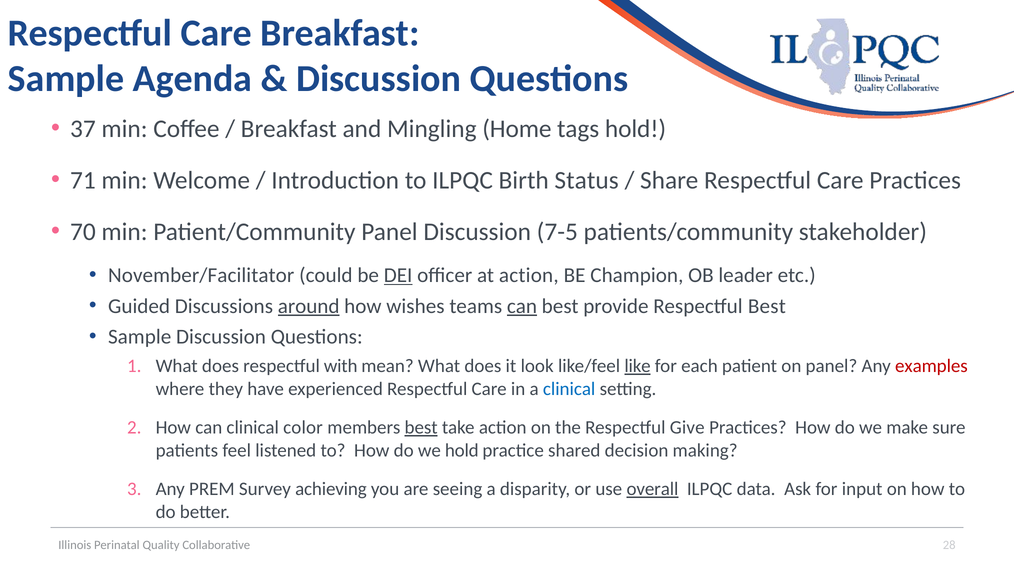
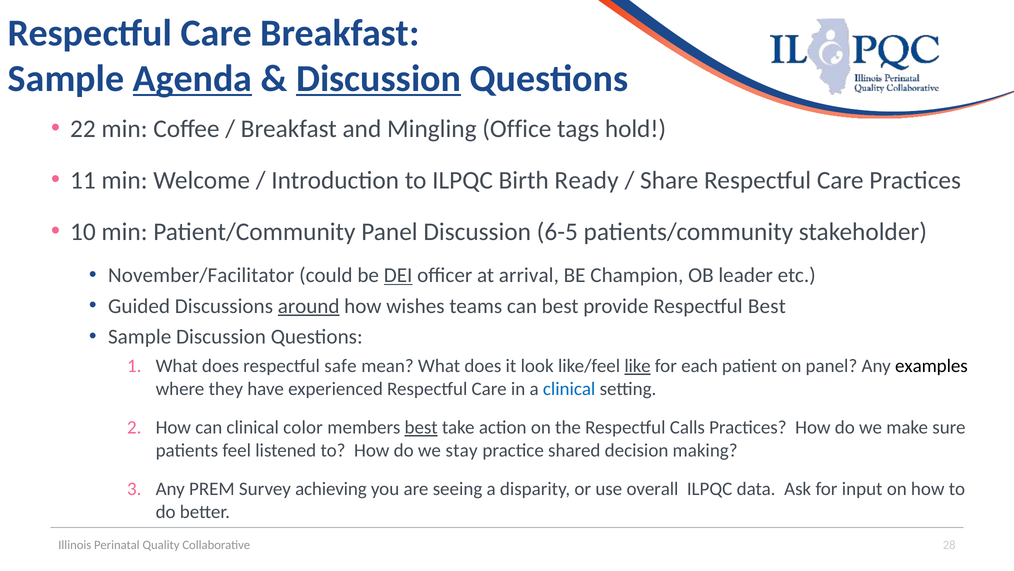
Agenda underline: none -> present
Discussion at (379, 79) underline: none -> present
37: 37 -> 22
Home: Home -> Office
71: 71 -> 11
Status: Status -> Ready
70: 70 -> 10
7-5: 7-5 -> 6-5
at action: action -> arrival
can at (522, 306) underline: present -> none
with: with -> safe
examples colour: red -> black
Give: Give -> Calls
we hold: hold -> stay
overall underline: present -> none
